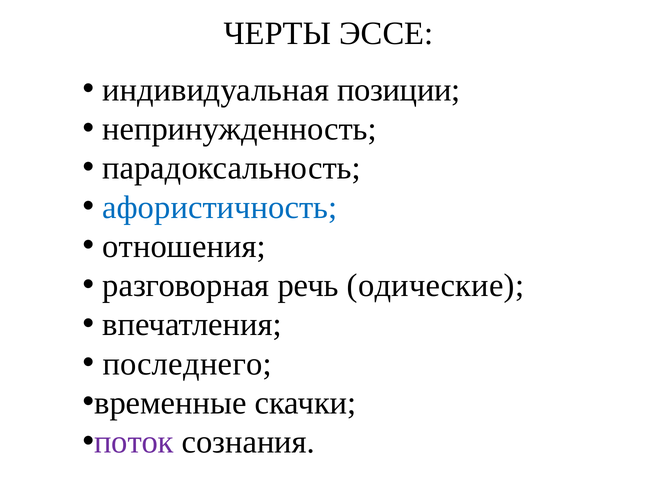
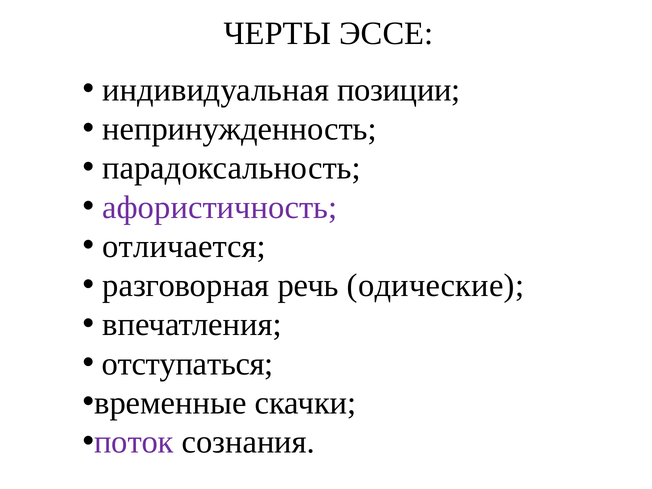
афористичность colour: blue -> purple
отношения: отношения -> отличается
последнего: последнего -> отступаться
